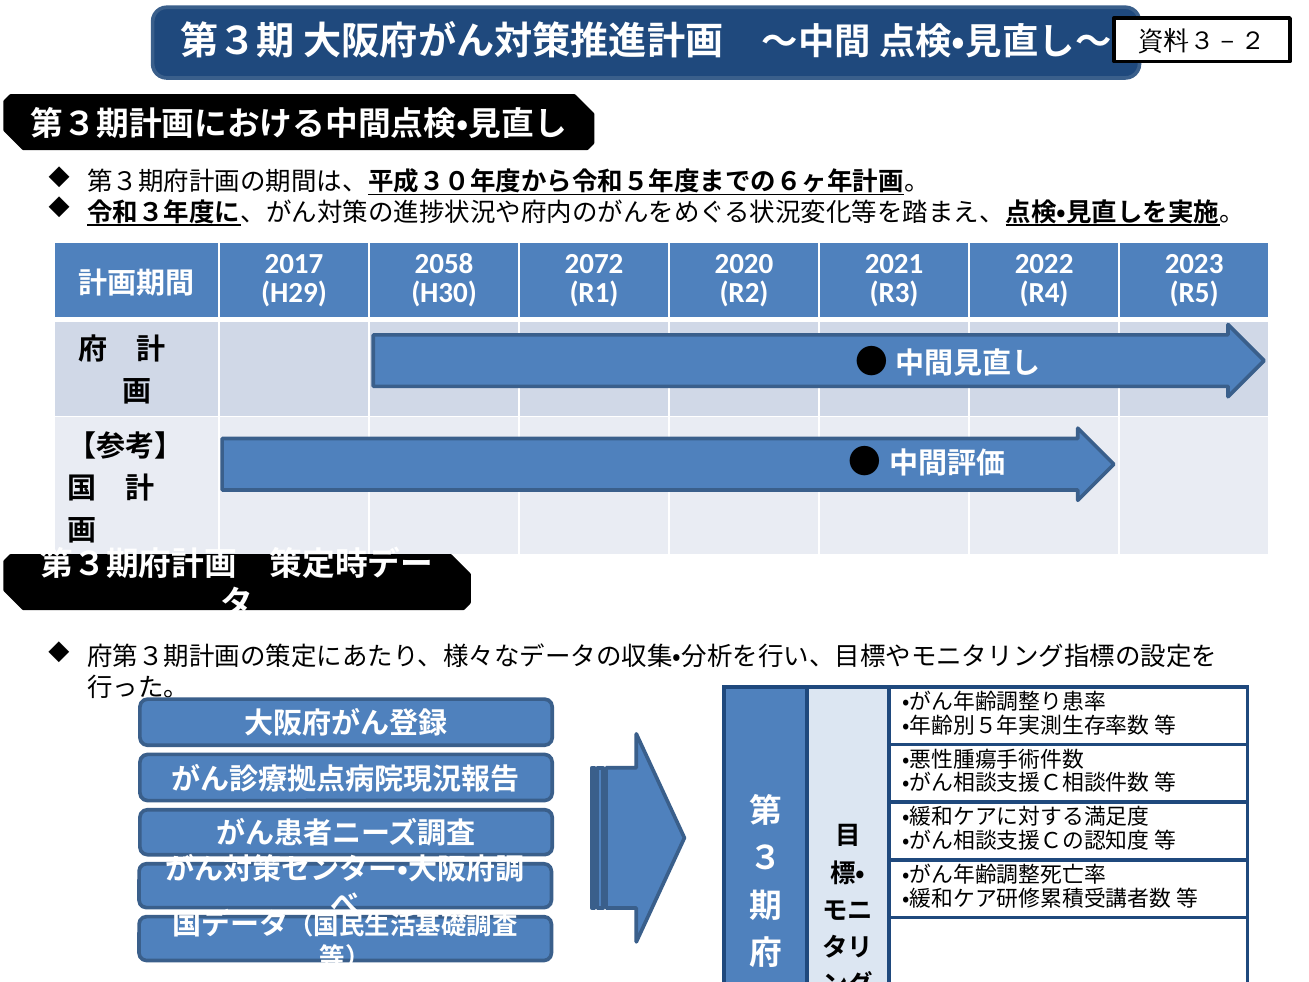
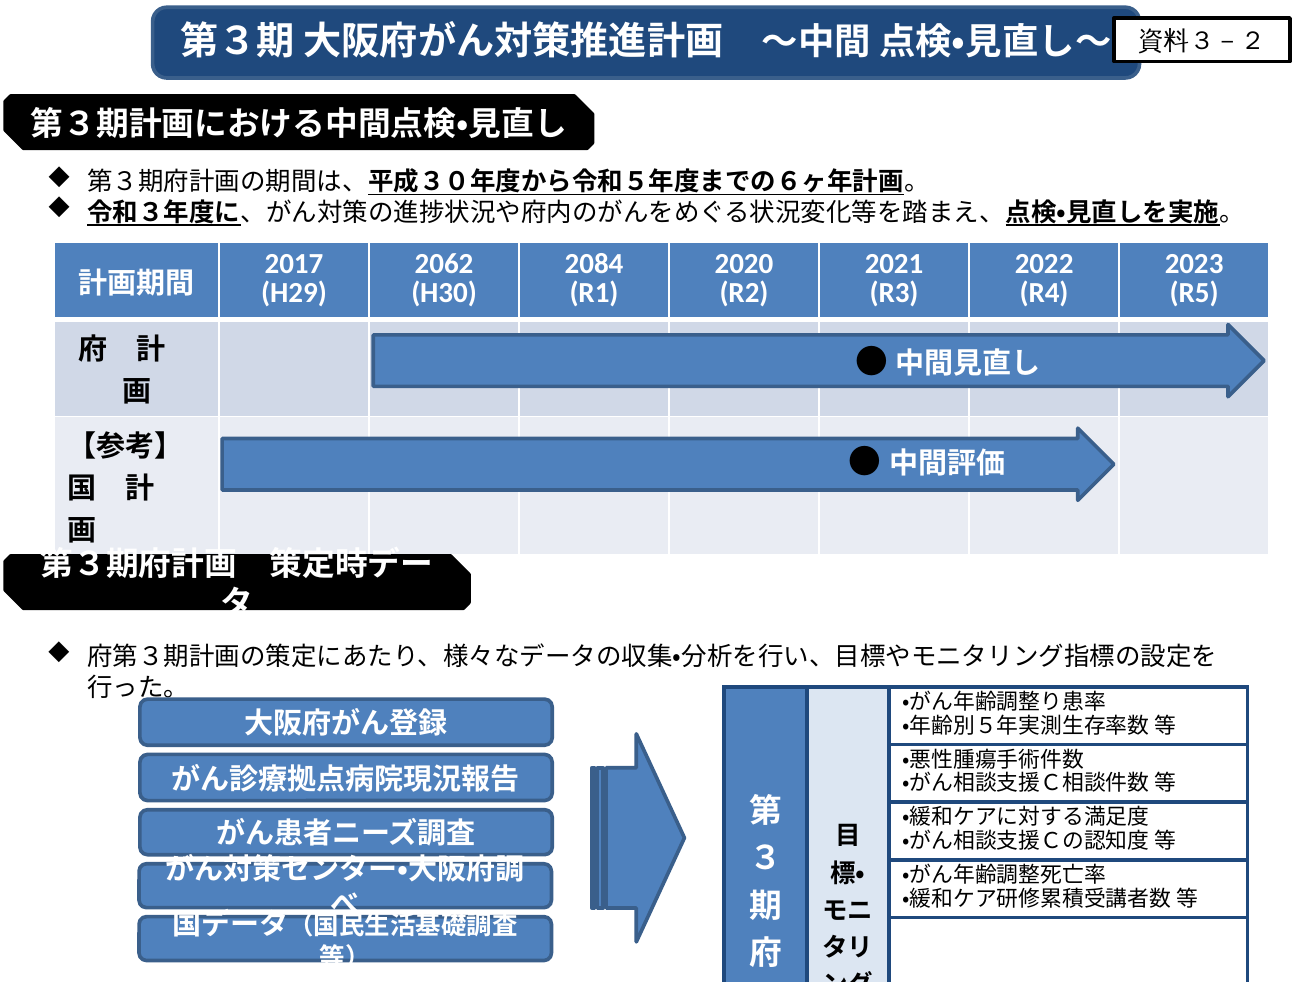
2058: 2058 -> 2062
2072: 2072 -> 2084
